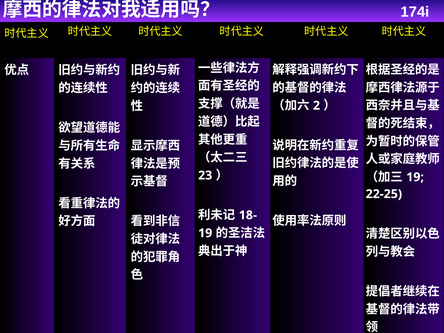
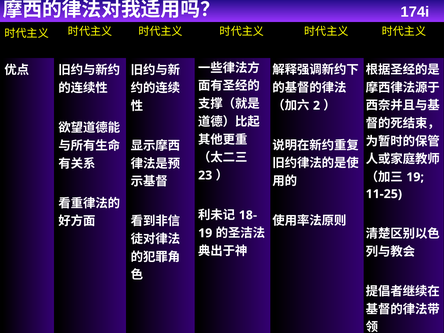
22-25: 22-25 -> 11-25
